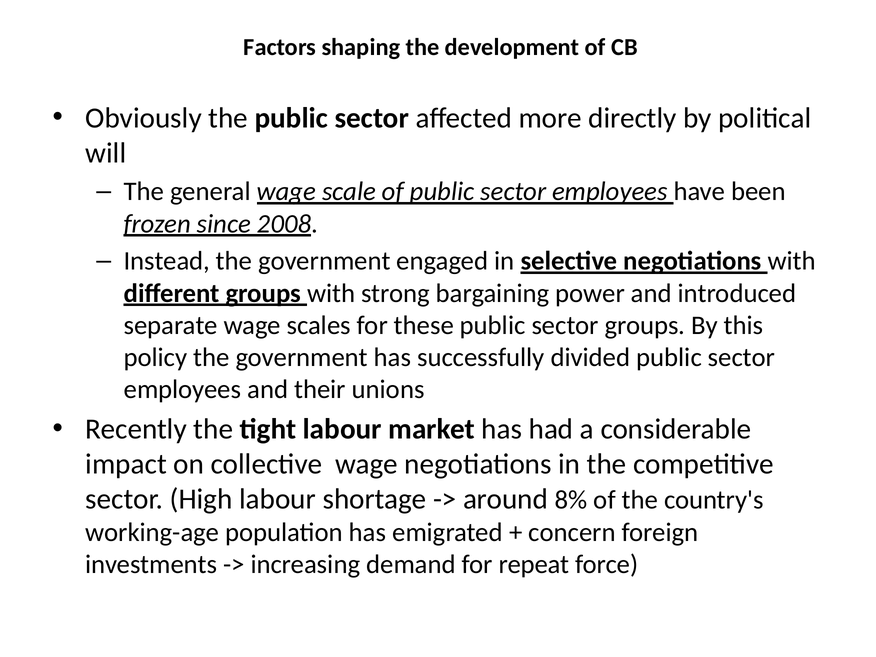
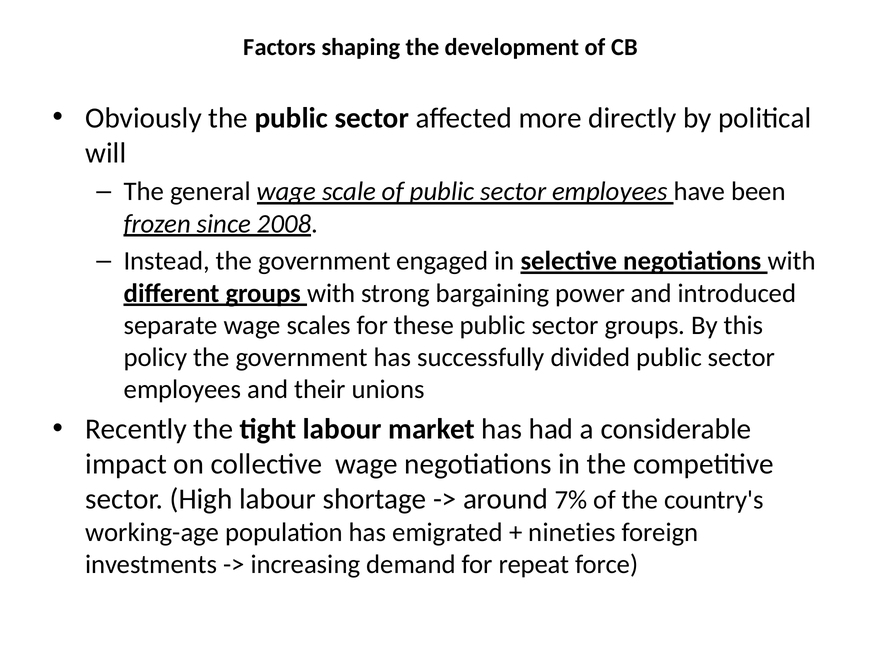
8%: 8% -> 7%
concern: concern -> nineties
